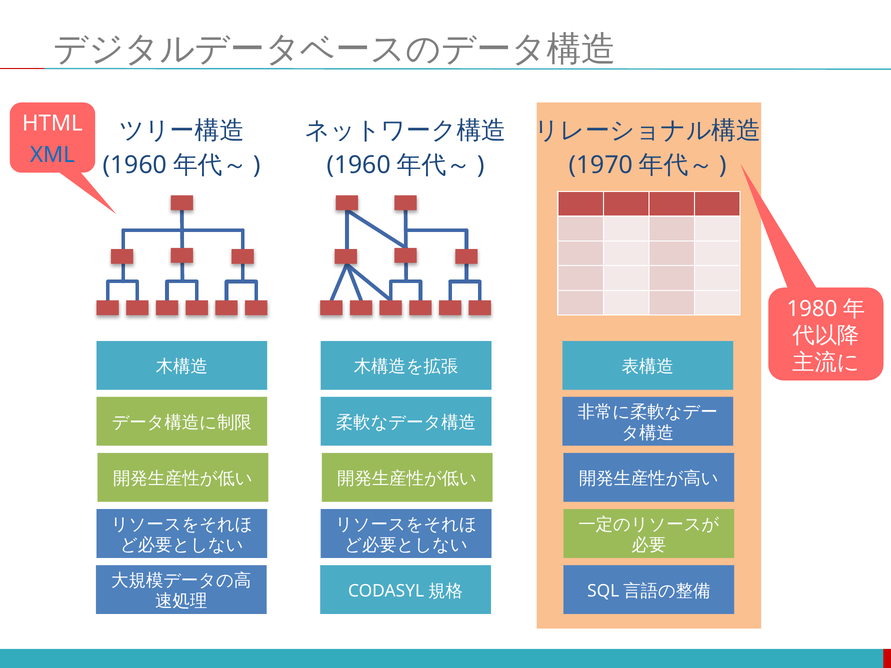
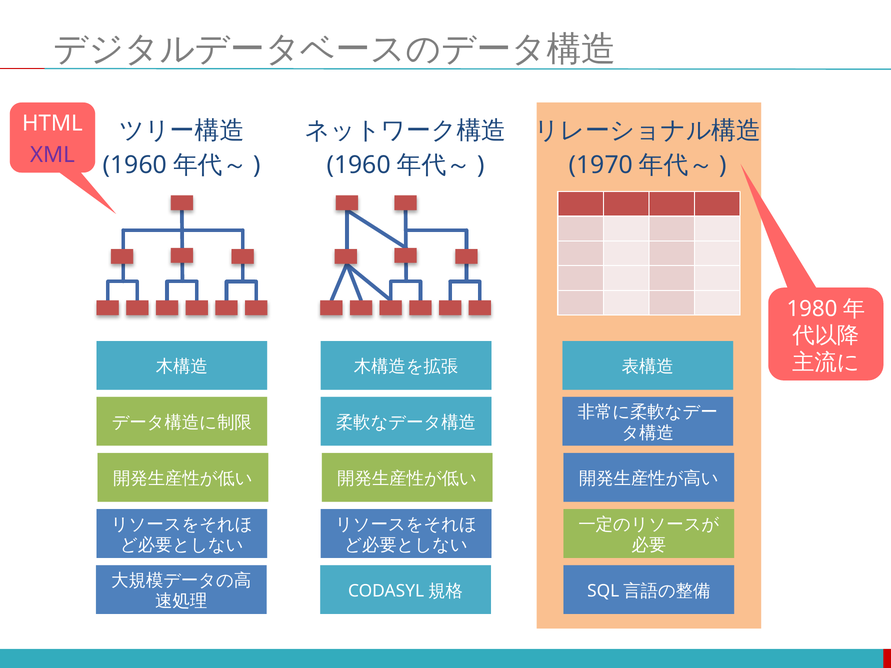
XML colour: blue -> purple
